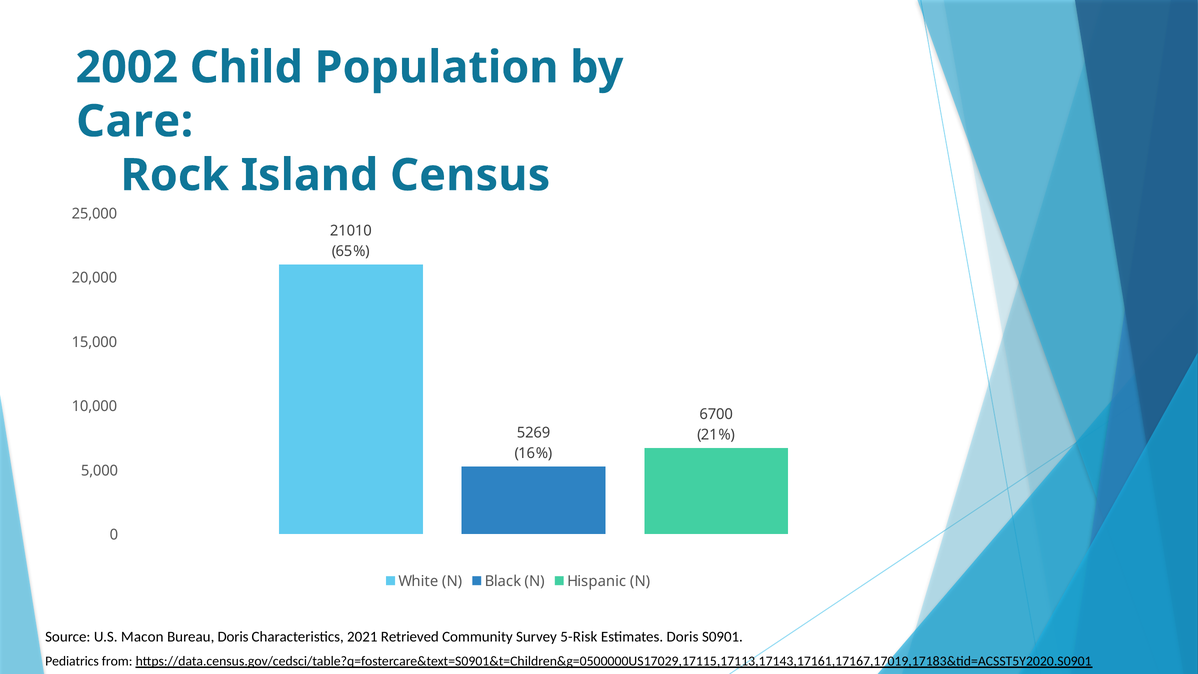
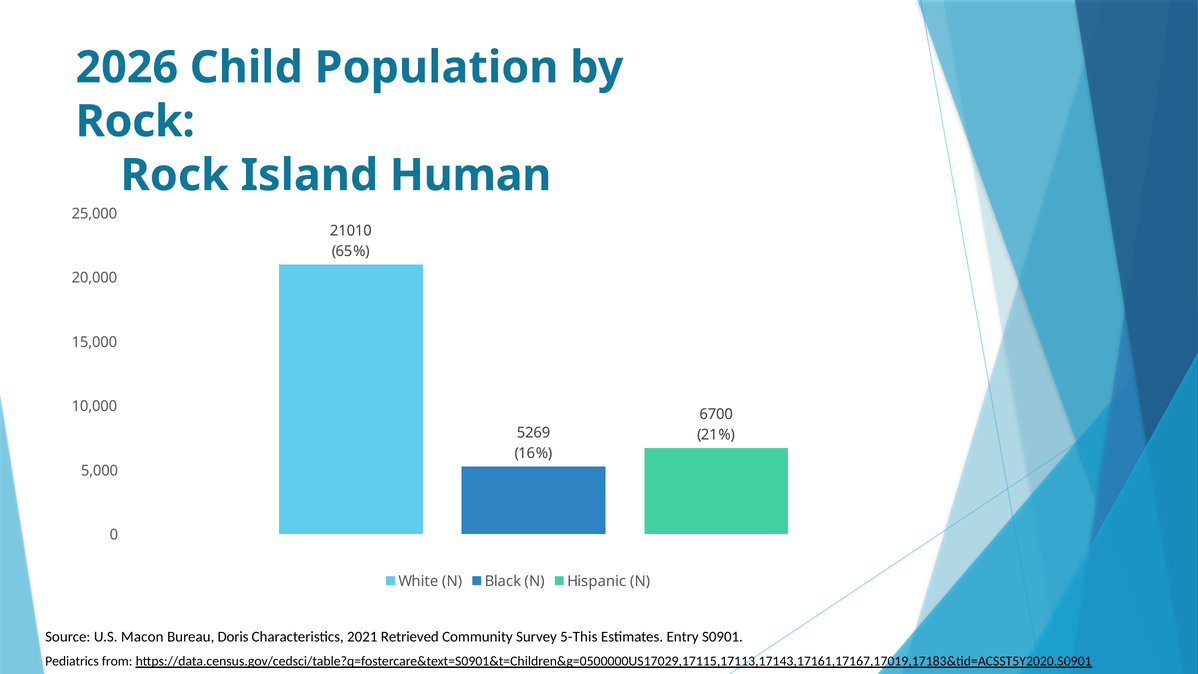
2002: 2002 -> 2026
Care at (135, 121): Care -> Rock
Census: Census -> Human
5-Risk: 5-Risk -> 5-This
Estimates Doris: Doris -> Entry
